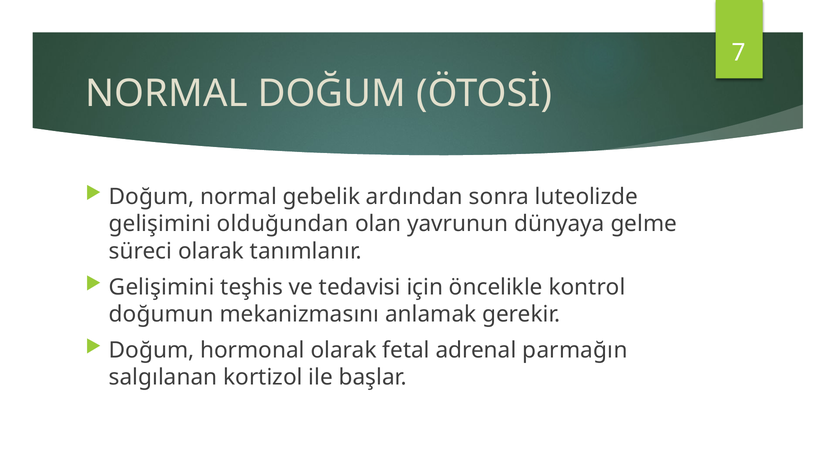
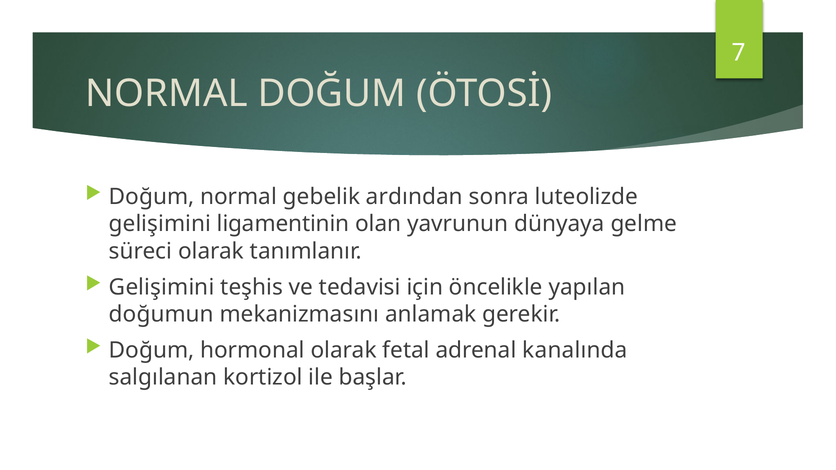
olduğundan: olduğundan -> ligamentinin
kontrol: kontrol -> yapılan
parmağın: parmağın -> kanalında
